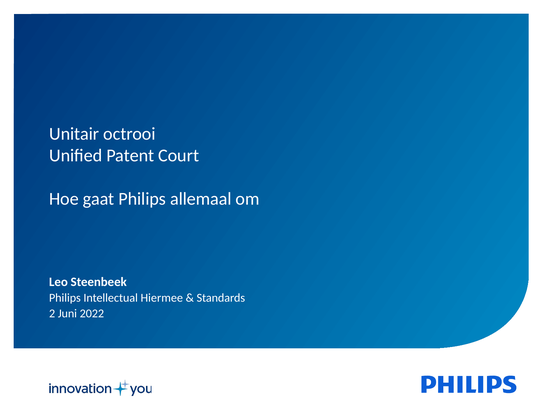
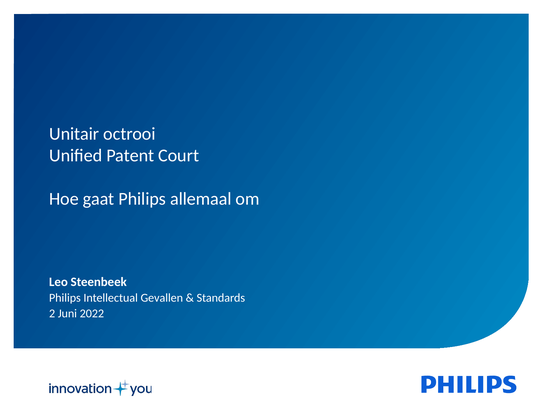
Hiermee: Hiermee -> Gevallen
